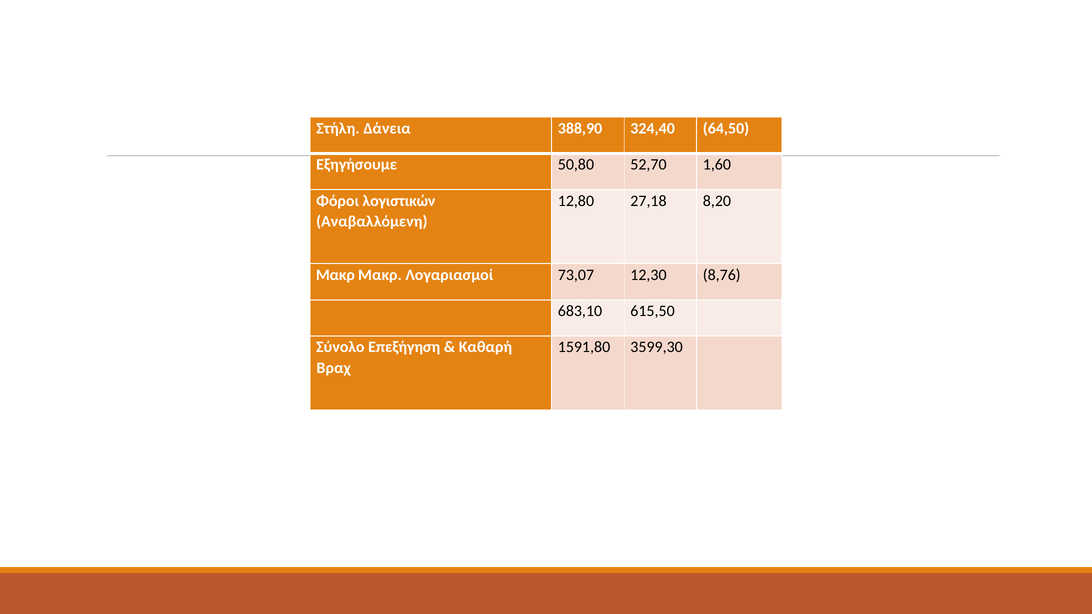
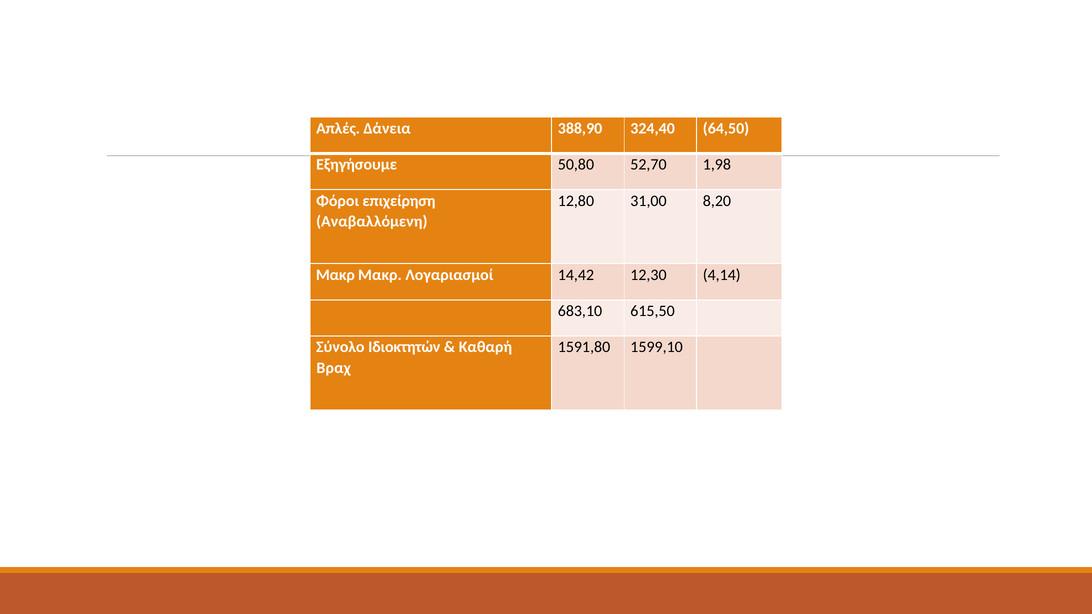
Στήλη: Στήλη -> Απλές
1,60: 1,60 -> 1,98
λογιστικών: λογιστικών -> επιχείρηση
27,18: 27,18 -> 31,00
73,07: 73,07 -> 14,42
8,76: 8,76 -> 4,14
Επεξήγηση: Επεξήγηση -> Ιδιοκτητών
3599,30: 3599,30 -> 1599,10
